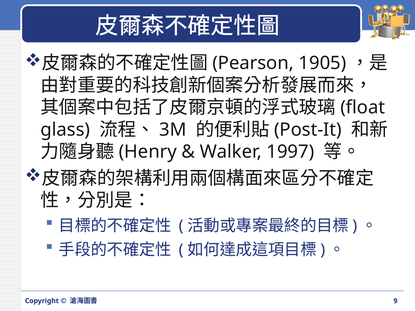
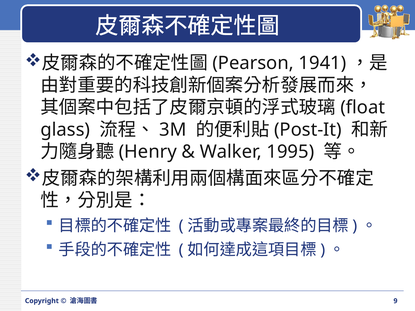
1905: 1905 -> 1941
1997: 1997 -> 1995
